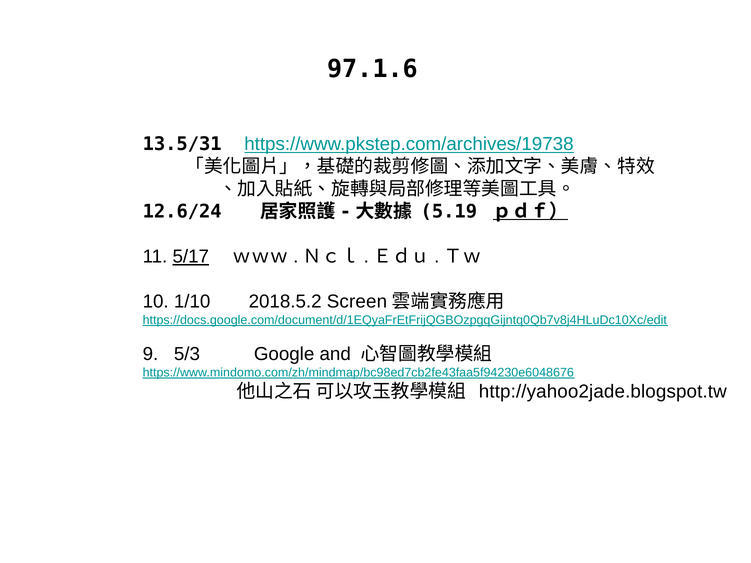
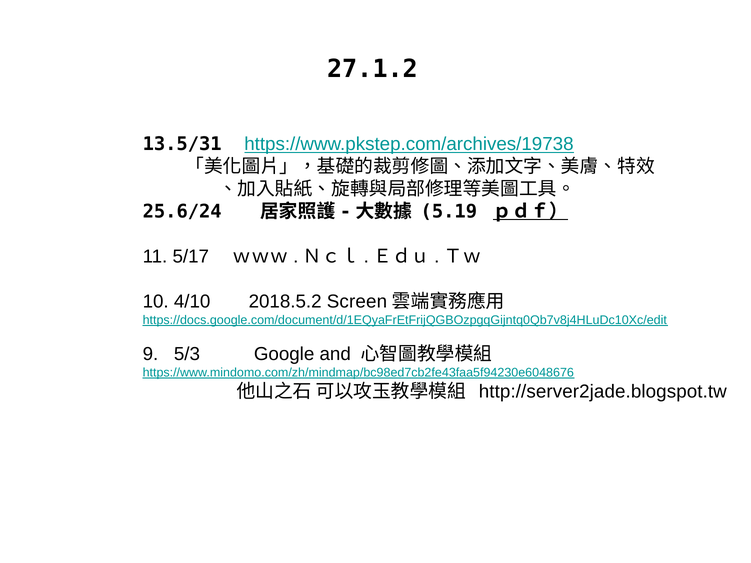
97.1.6: 97.1.6 -> 27.1.2
12.6/24: 12.6/24 -> 25.6/24
5/17 underline: present -> none
1/10: 1/10 -> 4/10
http://yahoo2jade.blogspot.tw: http://yahoo2jade.blogspot.tw -> http://server2jade.blogspot.tw
